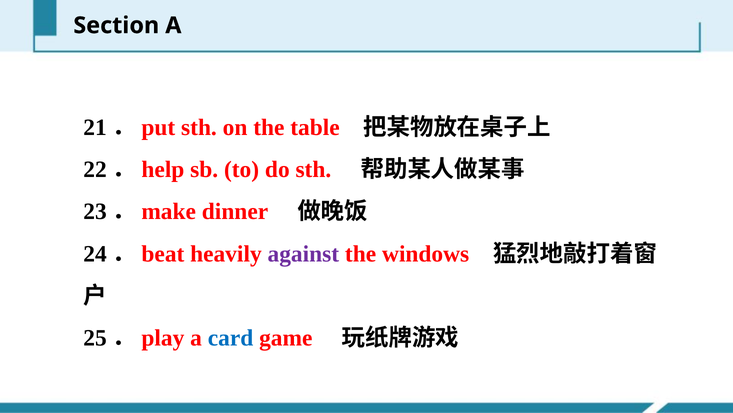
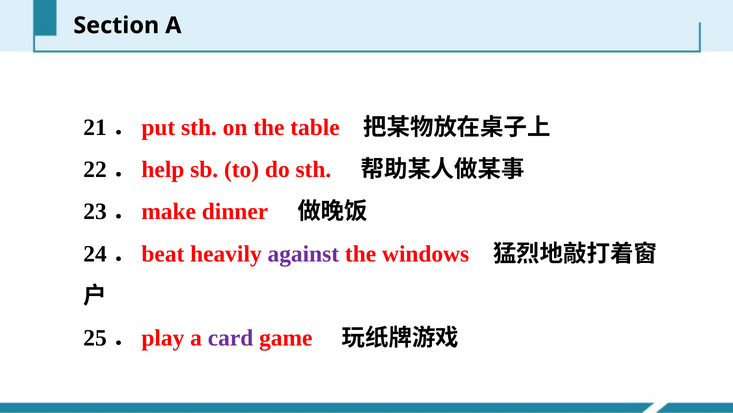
card colour: blue -> purple
